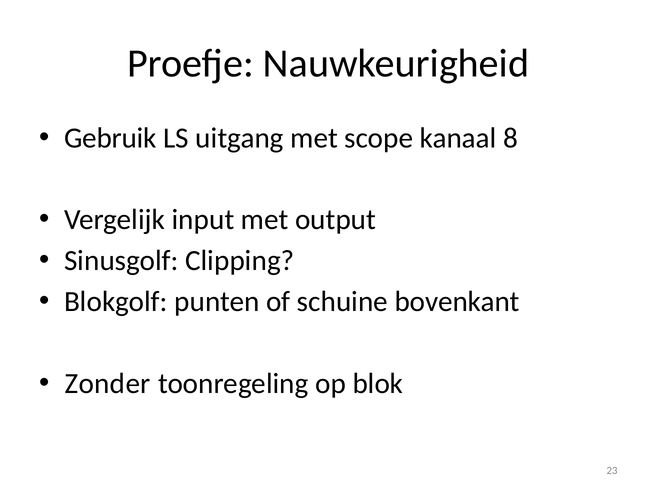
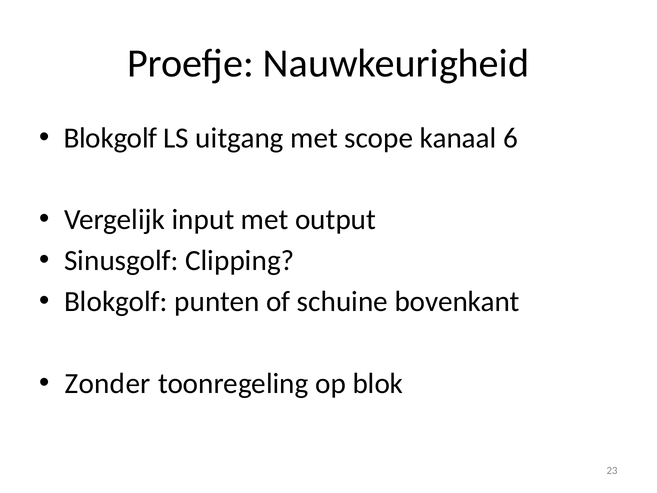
Gebruik at (110, 138): Gebruik -> Blokgolf
8: 8 -> 6
